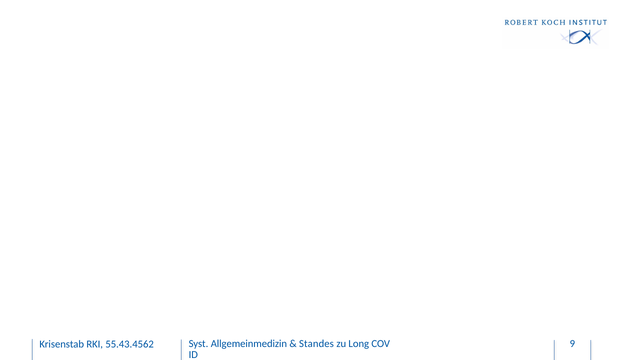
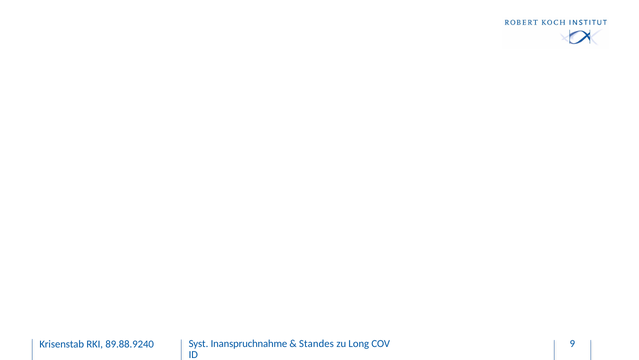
Allgemeinmedizin: Allgemeinmedizin -> Inanspruchnahme
55.43.4562: 55.43.4562 -> 89.88.9240
